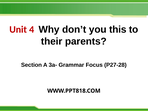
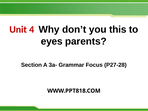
their: their -> eyes
